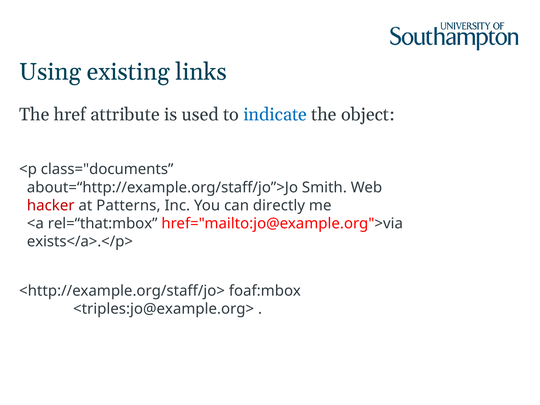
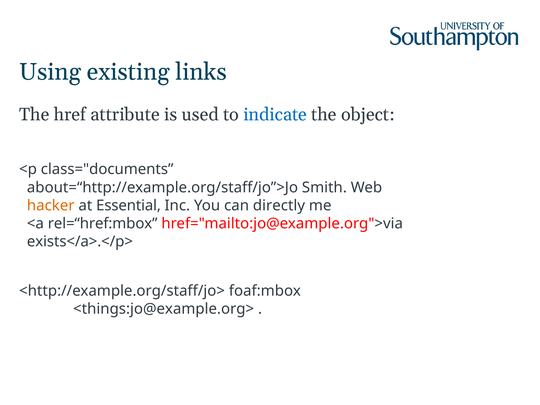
hacker colour: red -> orange
Patterns: Patterns -> Essential
rel=“that:mbox: rel=“that:mbox -> rel=“href:mbox
<triples:jo@example.org>: <triples:jo@example.org> -> <things:jo@example.org>
